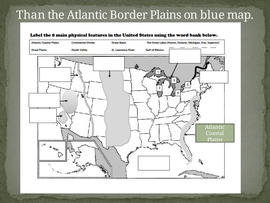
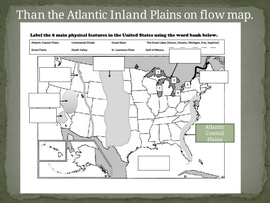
Border: Border -> Inland
blue: blue -> flow
